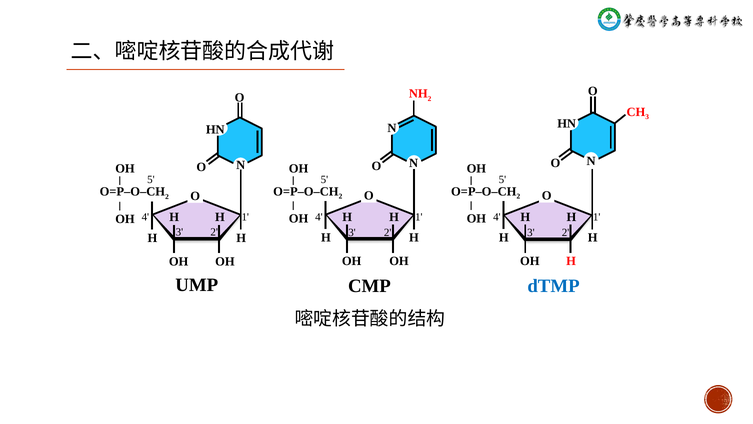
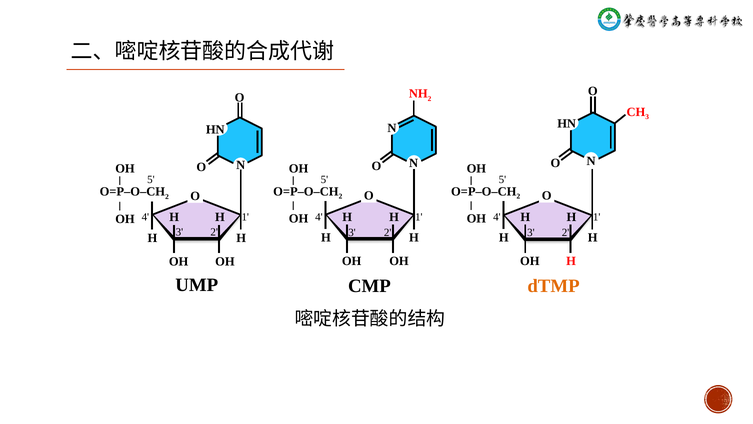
dTMP colour: blue -> orange
